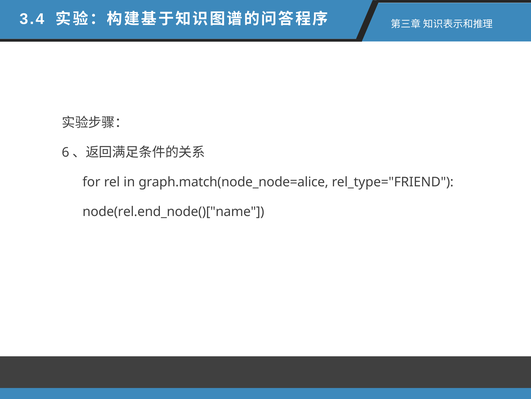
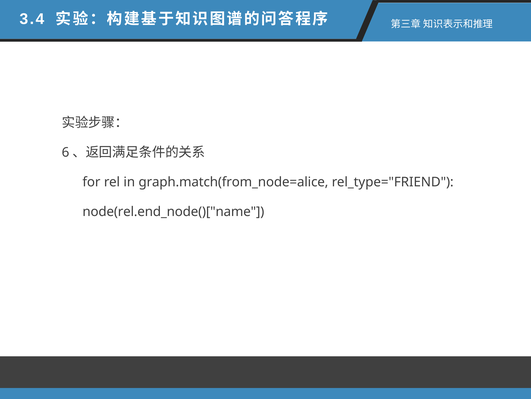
graph.match(node_node=alice: graph.match(node_node=alice -> graph.match(from_node=alice
